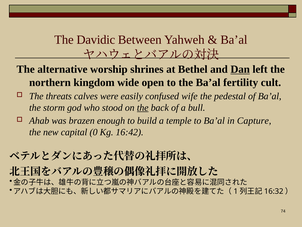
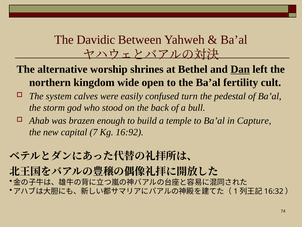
threats: threats -> system
wife: wife -> turn
the at (143, 107) underline: present -> none
0: 0 -> 7
16:42: 16:42 -> 16:92
